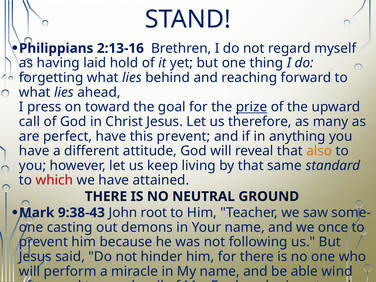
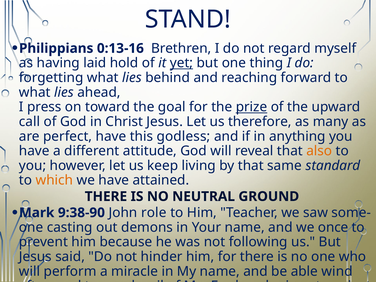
2:13-16: 2:13-16 -> 0:13-16
yet underline: none -> present
this prevent: prevent -> godless
which colour: red -> orange
9:38-43: 9:38-43 -> 9:38-90
root: root -> role
